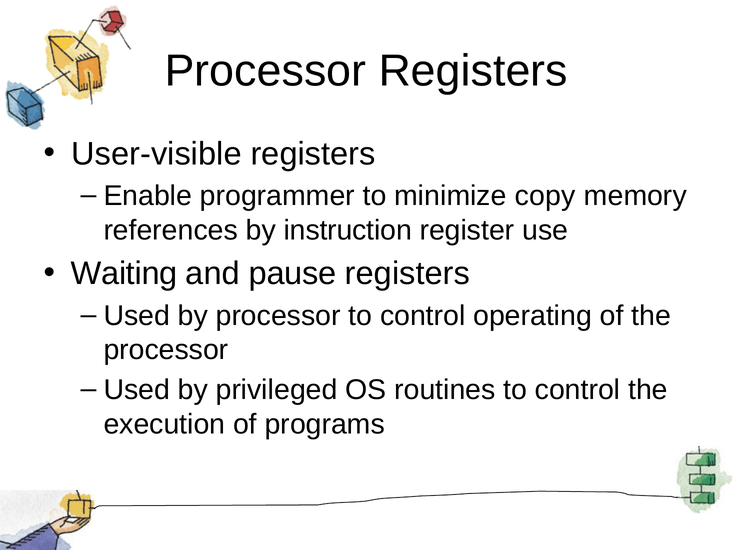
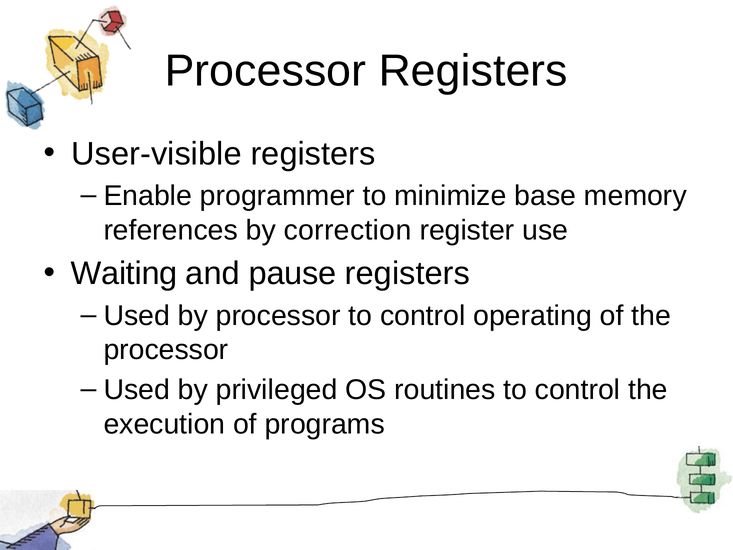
copy: copy -> base
instruction: instruction -> correction
